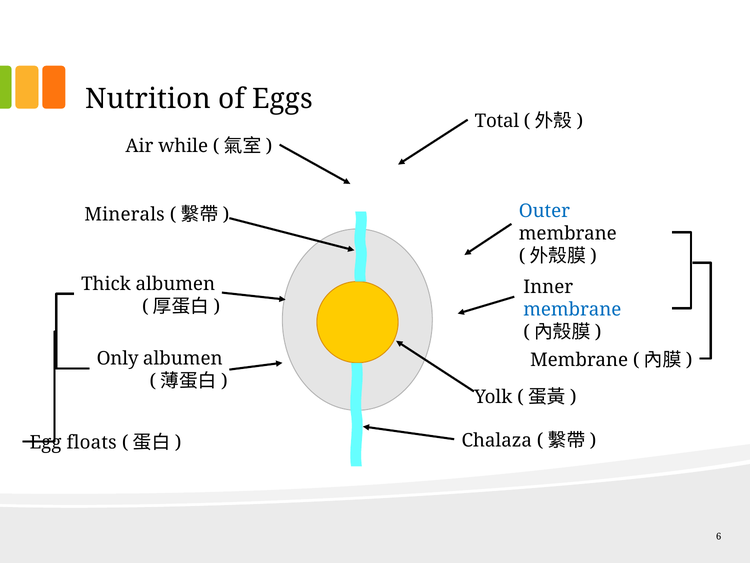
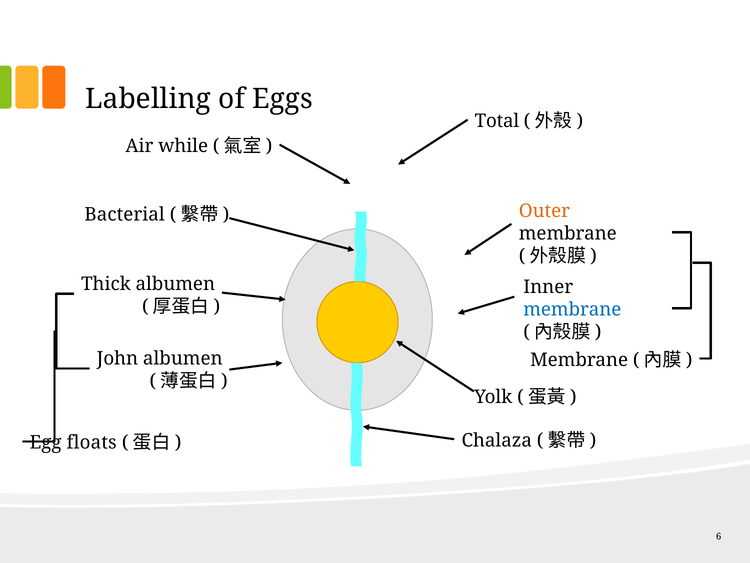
Nutrition: Nutrition -> Labelling
Outer colour: blue -> orange
Minerals: Minerals -> Bacterial
Only: Only -> John
